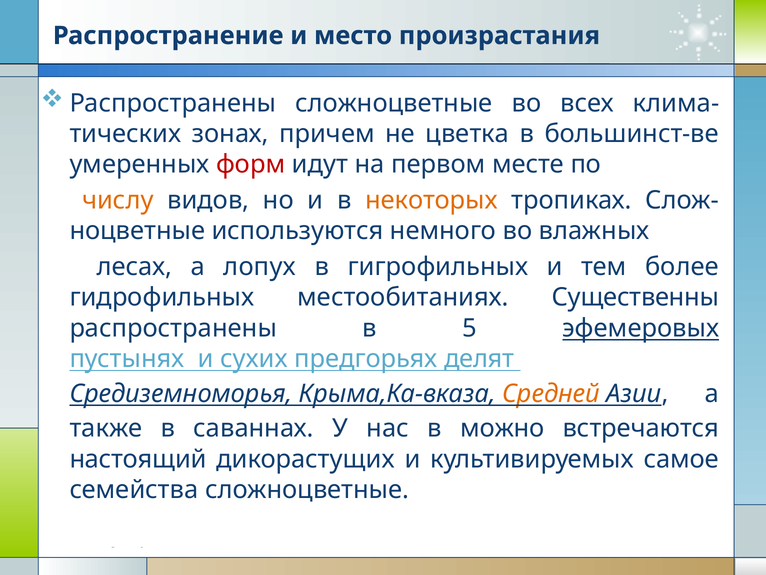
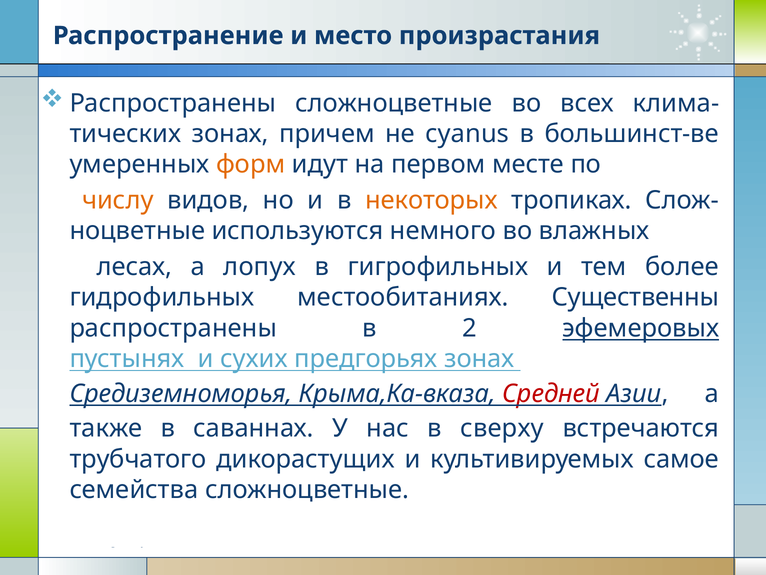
цветка: цветка -> cyanus
форм colour: red -> orange
5: 5 -> 2
предгорьях делят: делят -> зонах
Средней colour: orange -> red
можно: можно -> сверху
настоящий: настоящий -> трубчатого
